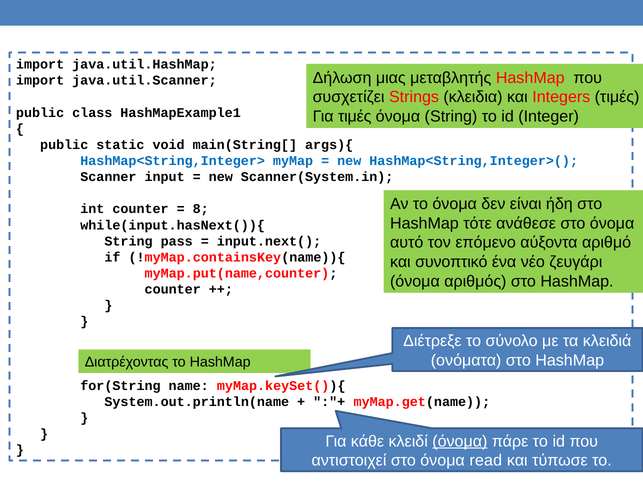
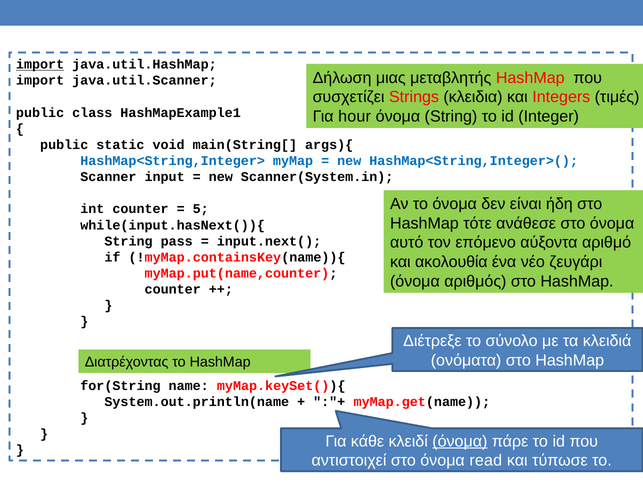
import at (40, 64) underline: none -> present
Για τιμές: τιμές -> hour
8: 8 -> 5
συνοπτικό: συνοπτικό -> ακολουθία
